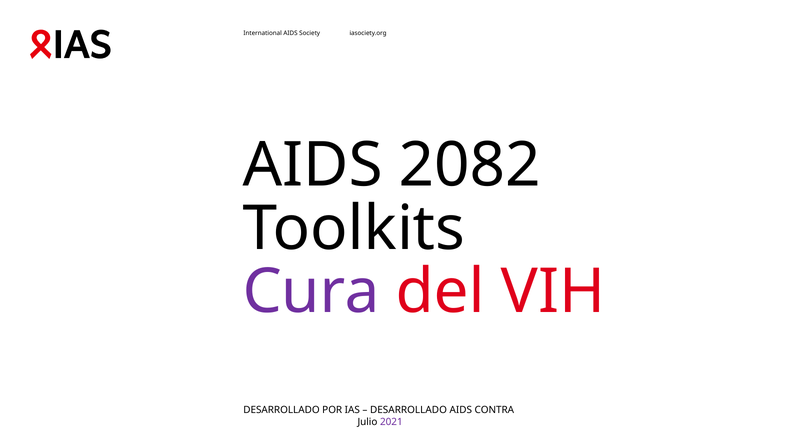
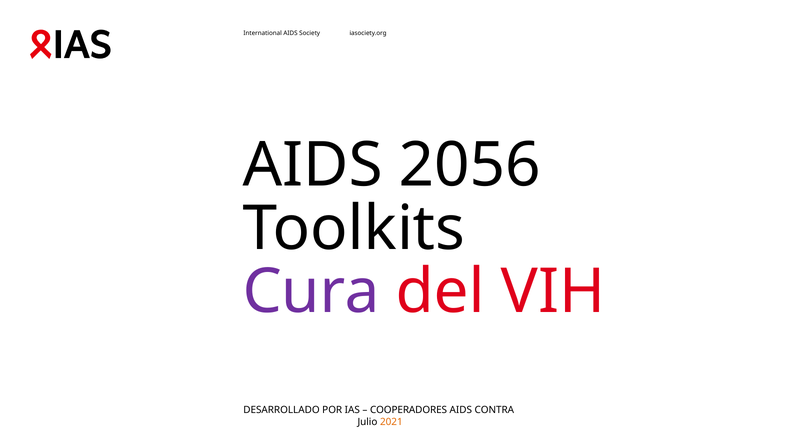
2082: 2082 -> 2056
DESARROLLADO at (408, 410): DESARROLLADO -> COOPERADORES
2021 colour: purple -> orange
